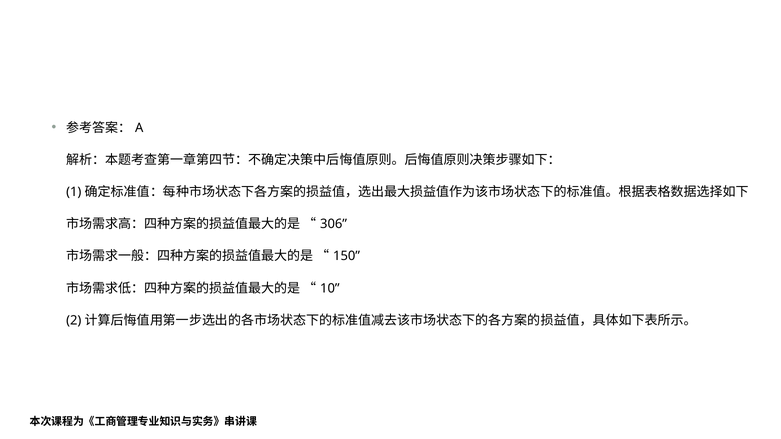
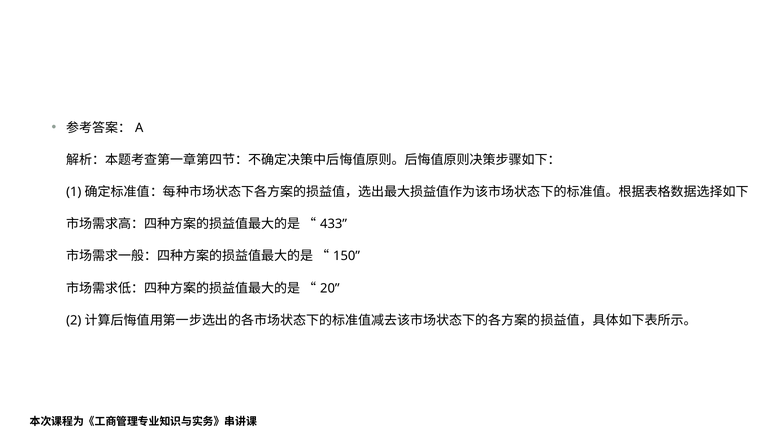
306: 306 -> 433
10: 10 -> 20
